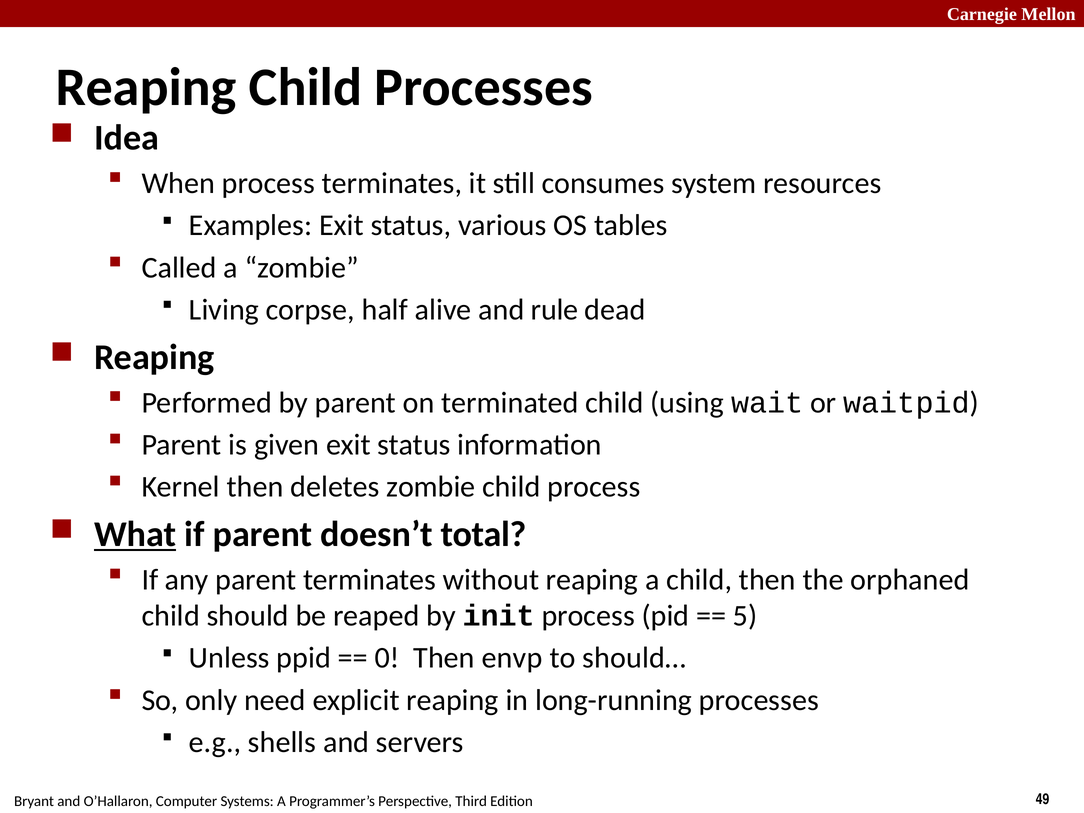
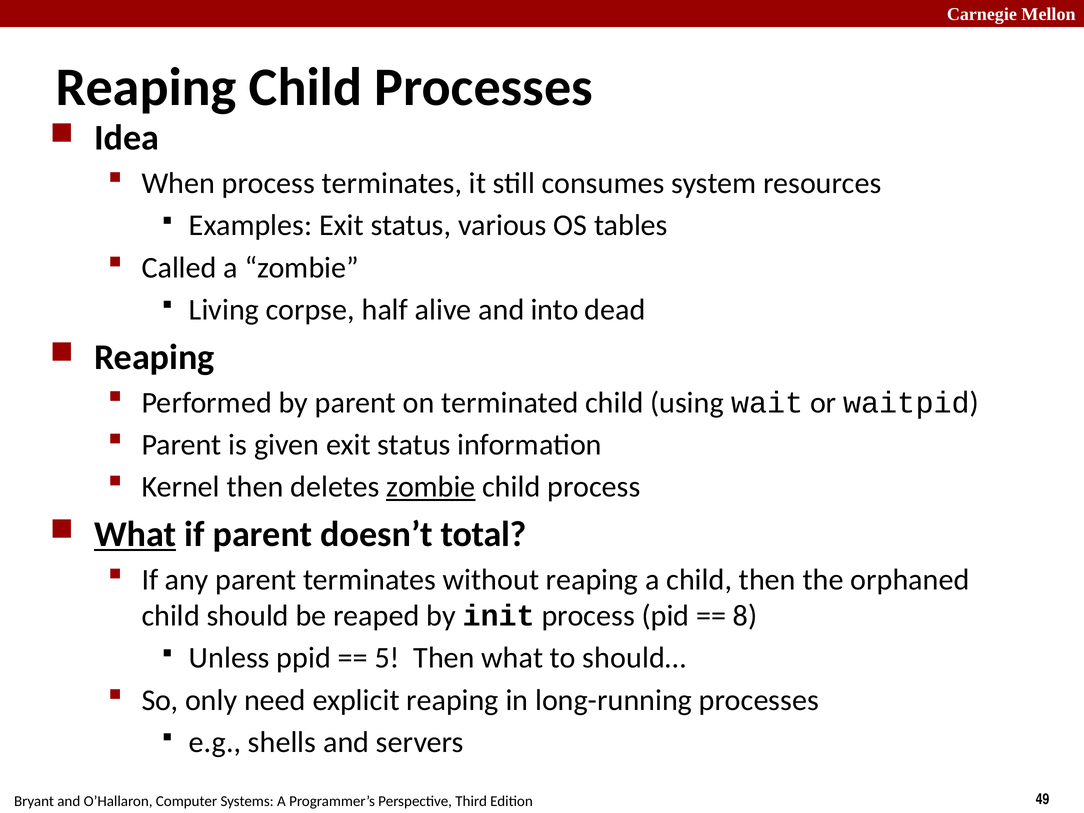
rule: rule -> into
zombie at (431, 487) underline: none -> present
5: 5 -> 8
0: 0 -> 5
Then envp: envp -> what
